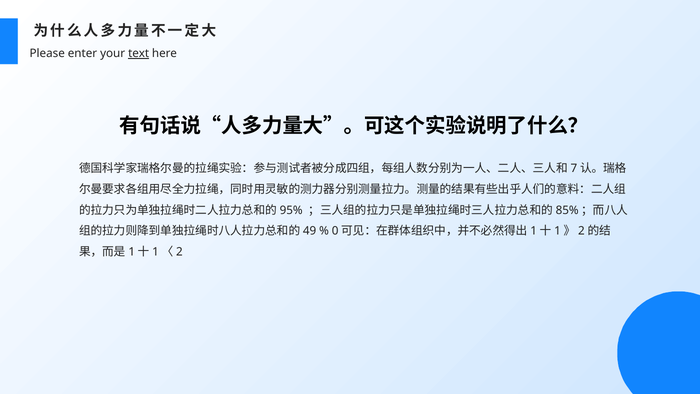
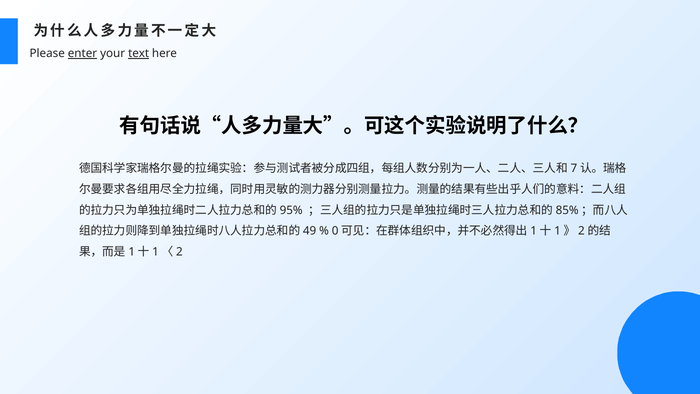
enter underline: none -> present
